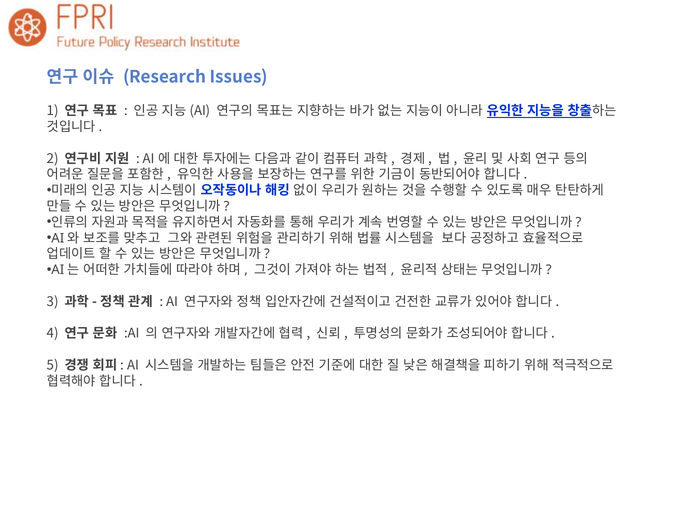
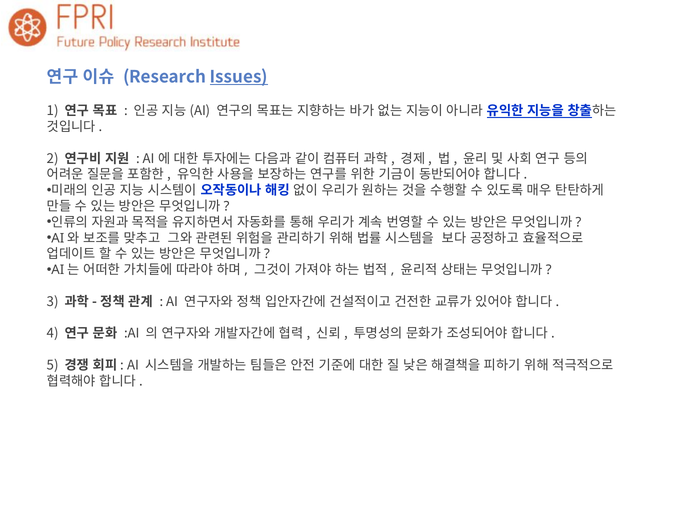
Issues underline: none -> present
